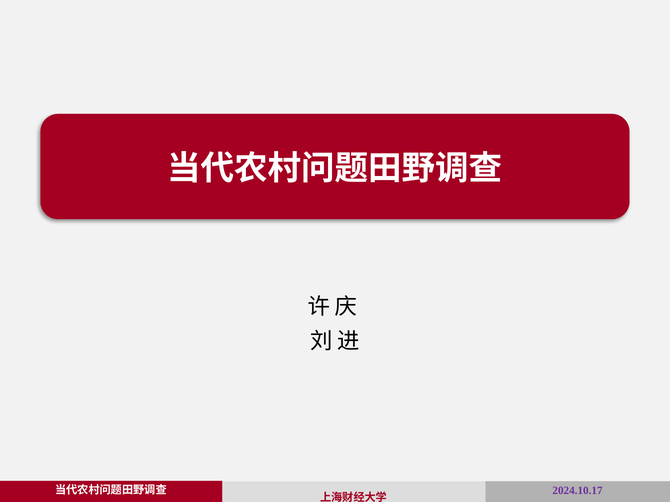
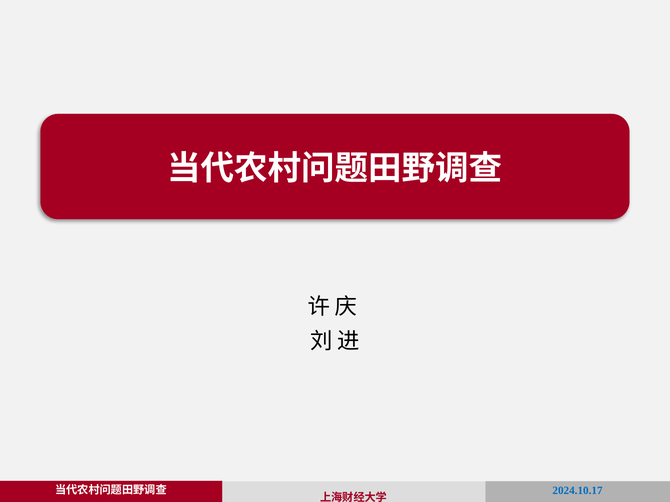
2024.10.17 colour: purple -> blue
